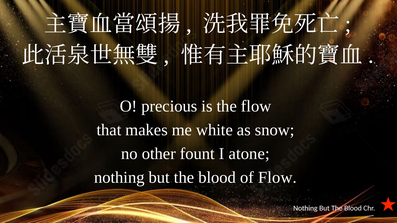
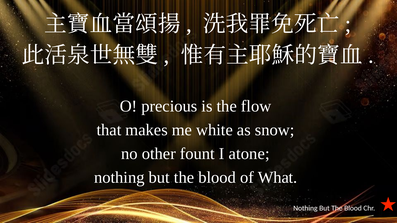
of Flow: Flow -> What
